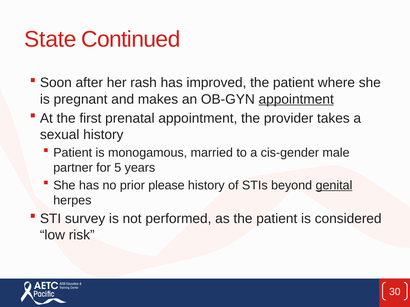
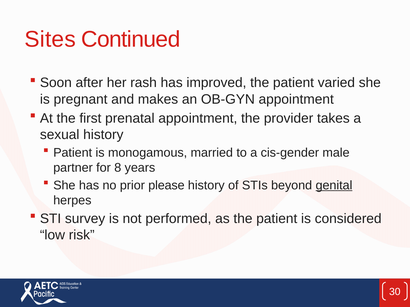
State: State -> Sites
where: where -> varied
appointment at (296, 99) underline: present -> none
5: 5 -> 8
